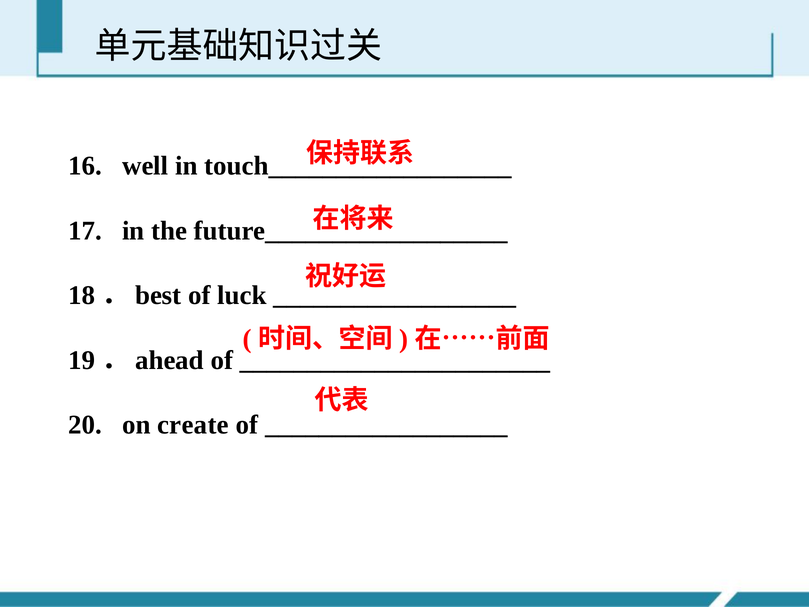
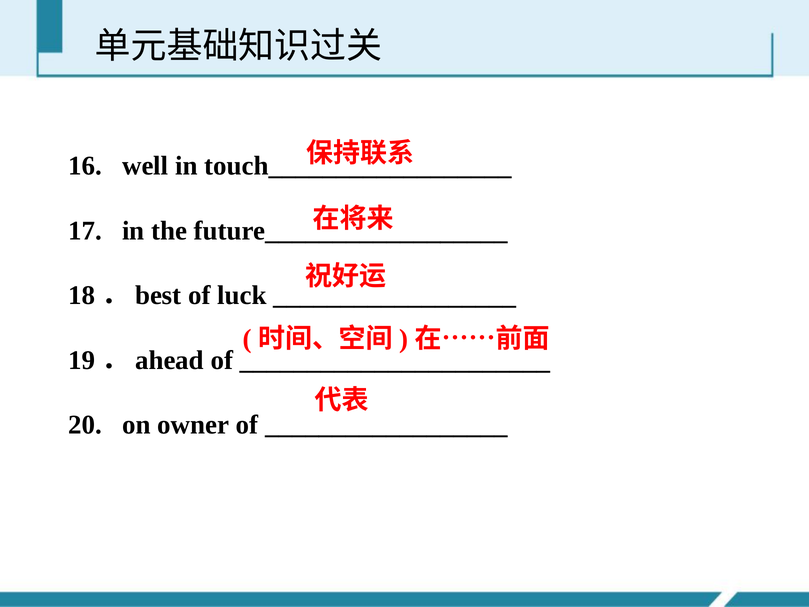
create: create -> owner
